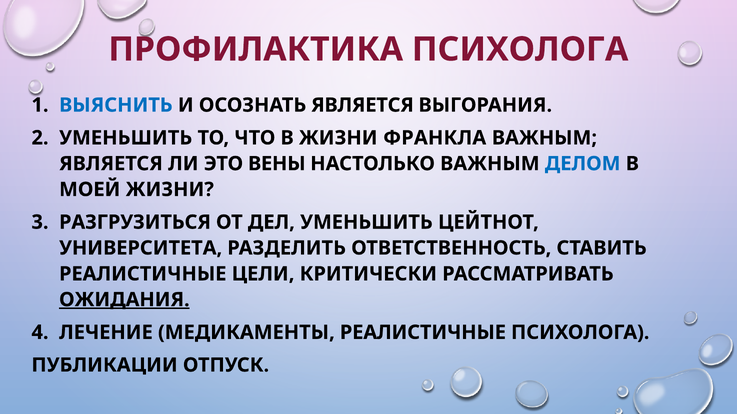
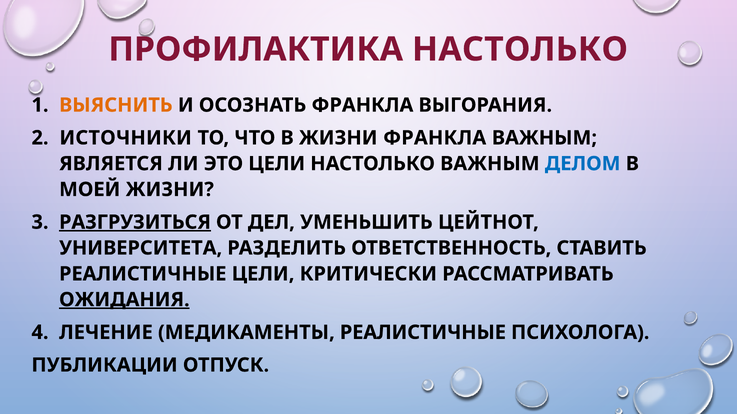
ПРОФИЛАКТИКА ПСИХОЛОГА: ПСИХОЛОГА -> НАСТОЛЬКО
ВЫЯСНИТЬ colour: blue -> orange
ОСОЗНАТЬ ЯВЛЯЕТСЯ: ЯВЛЯЕТСЯ -> ФРАНКЛА
УМЕНЬШИТЬ at (126, 138): УМЕНЬШИТЬ -> ИСТОЧНИКИ
ЭТО ВЕНЫ: ВЕНЫ -> ЦЕЛИ
РАЗГРУЗИТЬСЯ underline: none -> present
